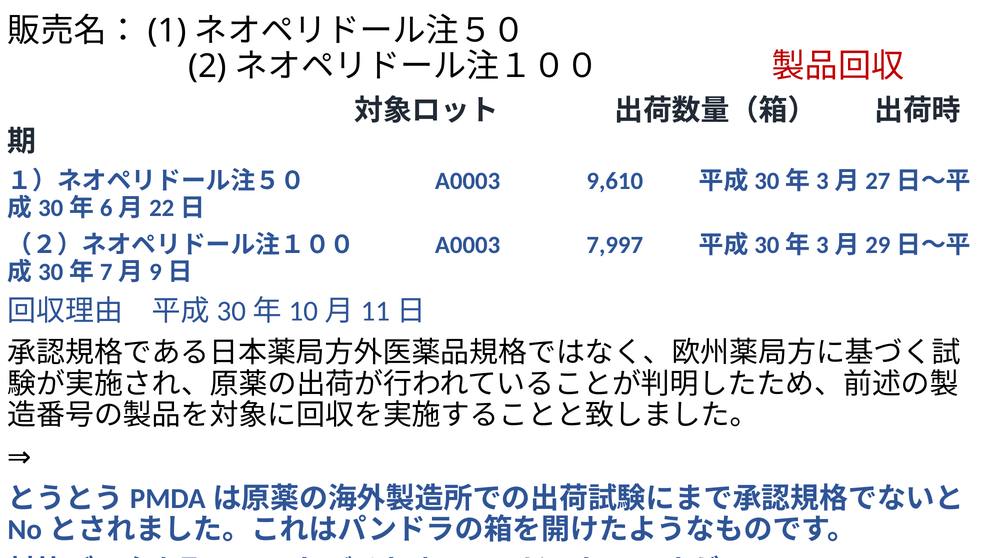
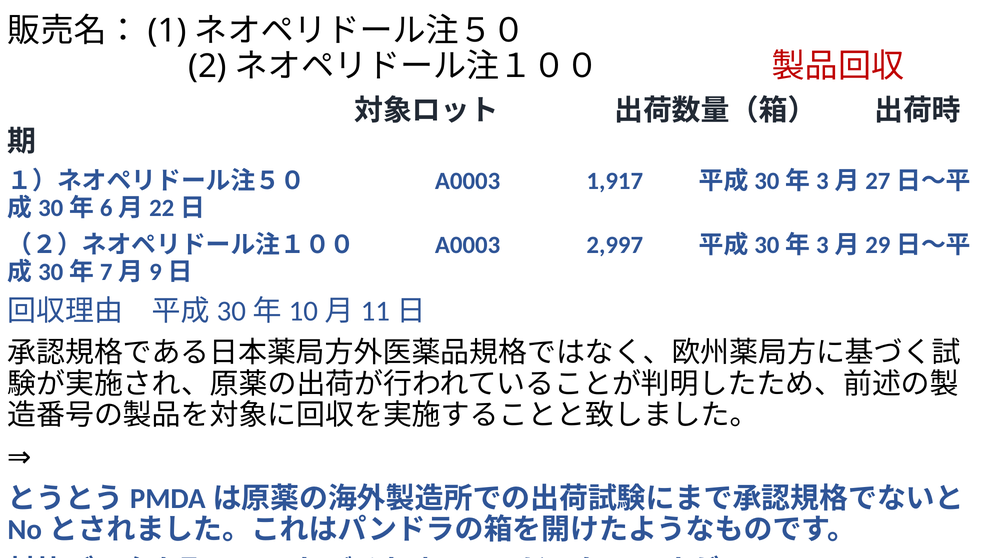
9,610: 9,610 -> 1,917
7,997: 7,997 -> 2,997
